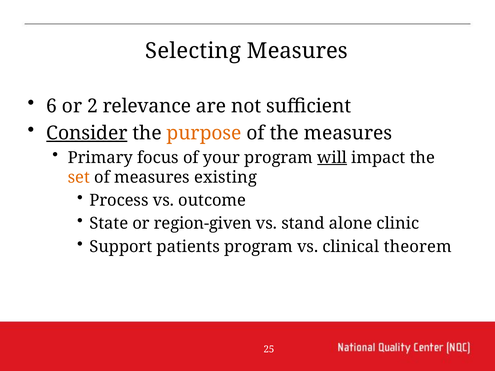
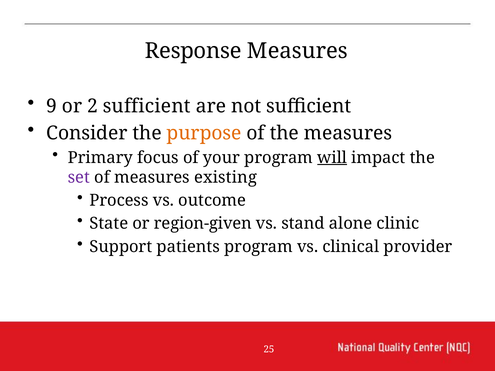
Selecting: Selecting -> Response
6: 6 -> 9
2 relevance: relevance -> sufficient
Consider underline: present -> none
set colour: orange -> purple
theorem: theorem -> provider
